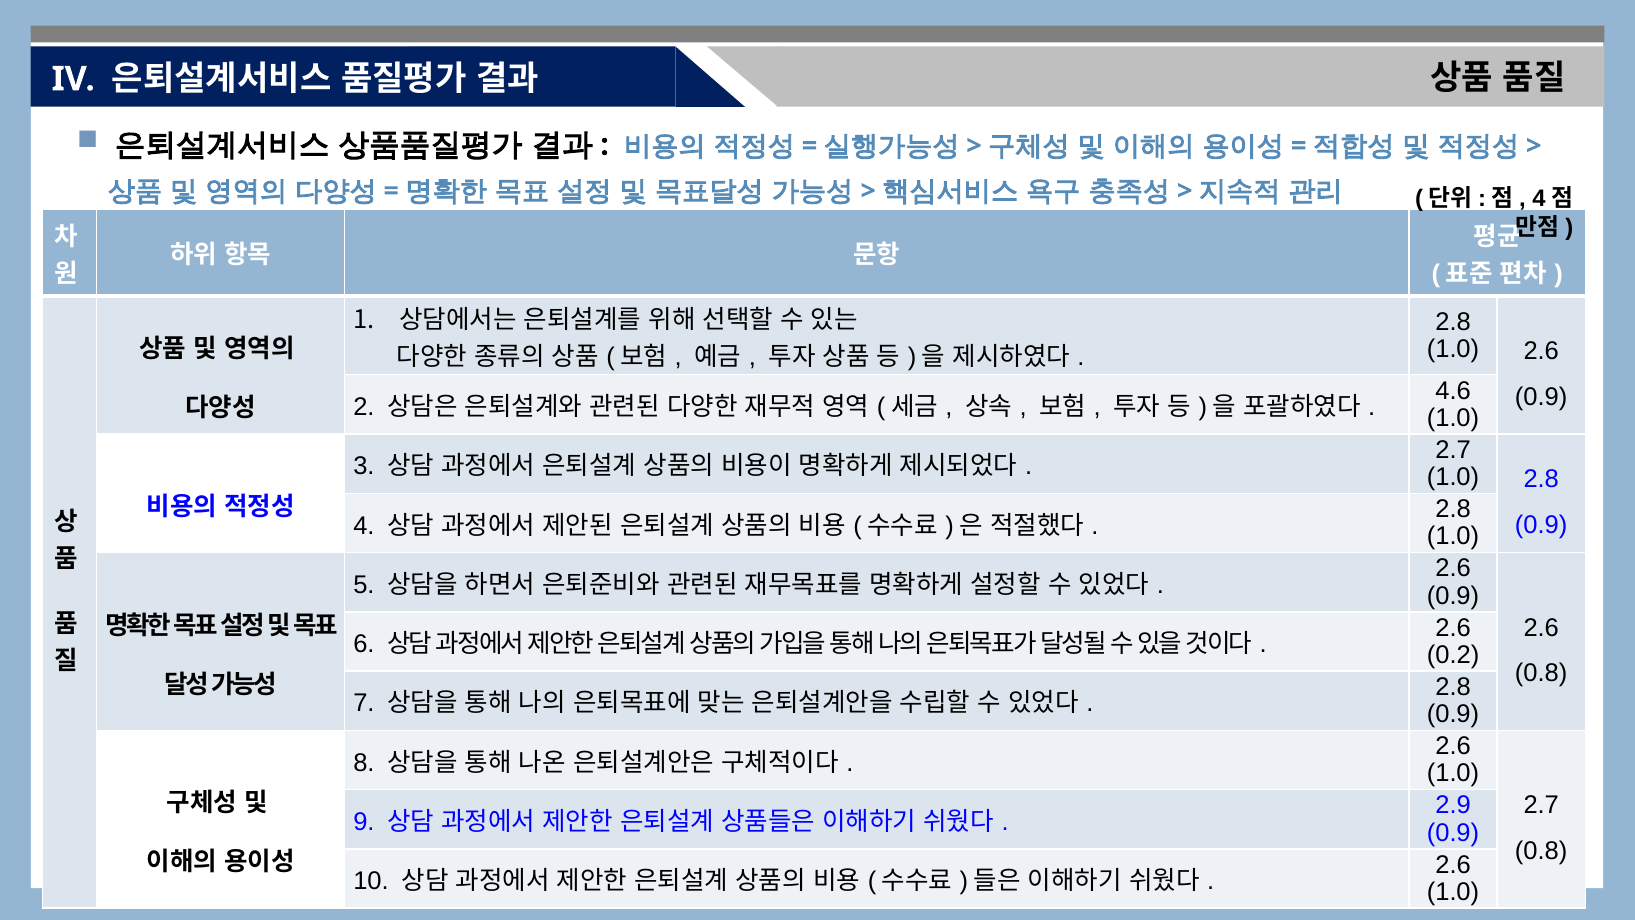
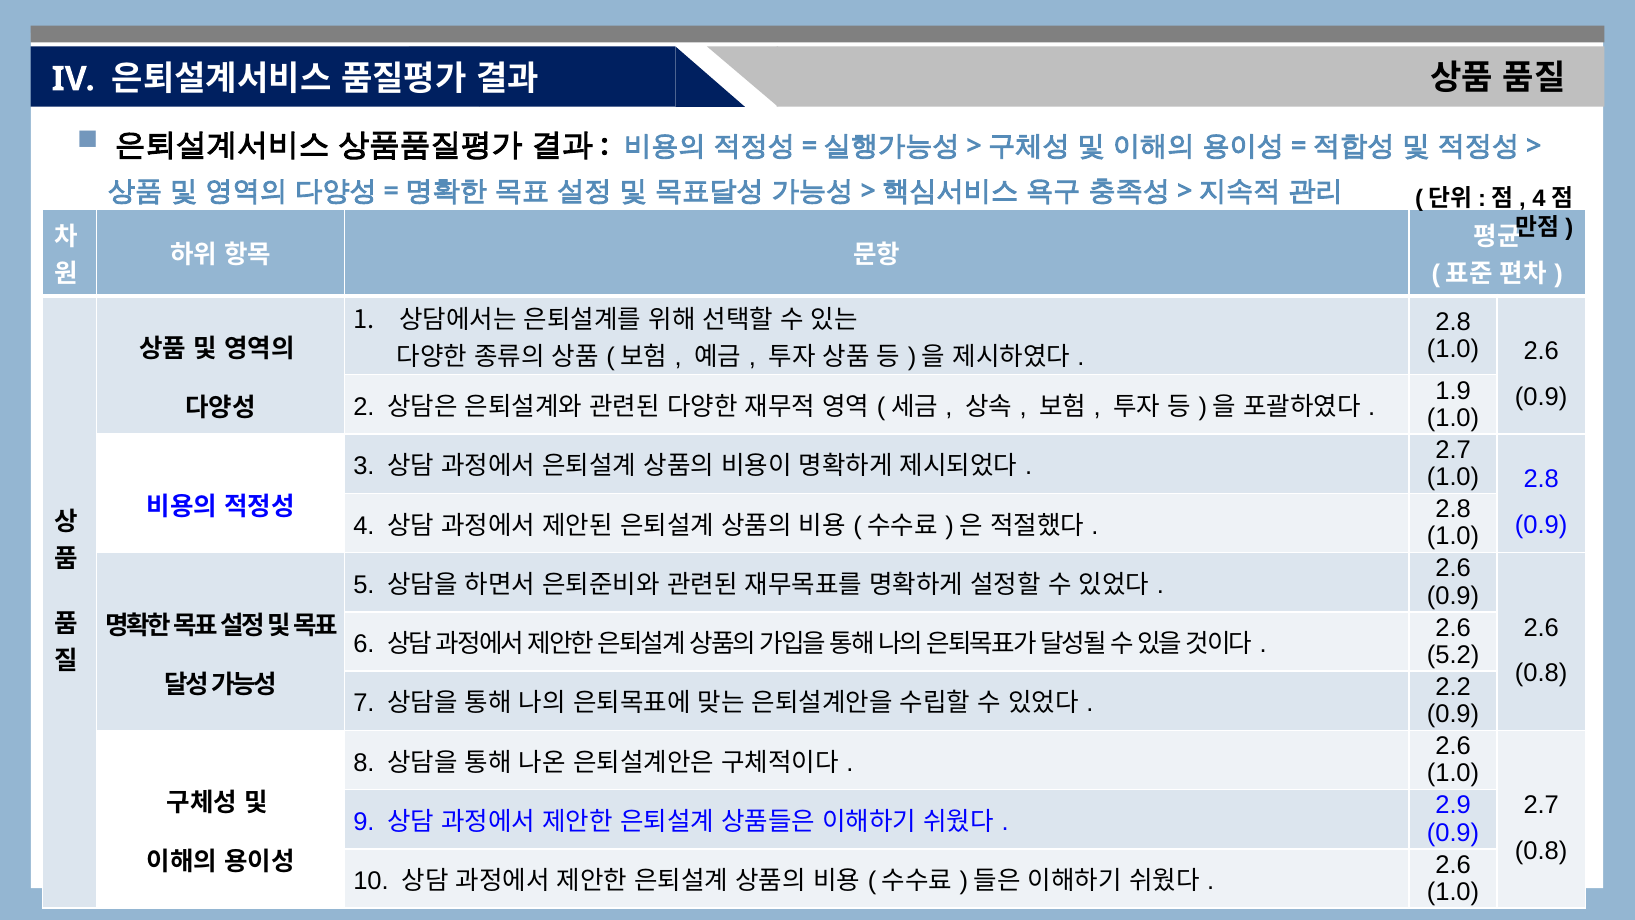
4.6: 4.6 -> 1.9
0.2: 0.2 -> 5.2
2.8 at (1453, 687): 2.8 -> 2.2
